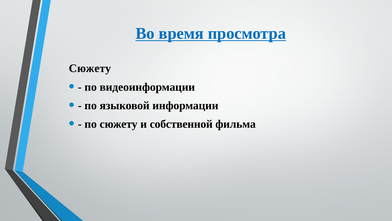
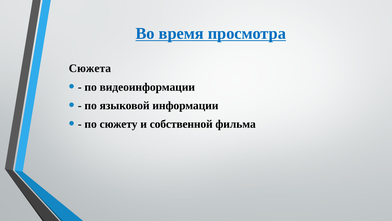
Сюжету at (90, 68): Сюжету -> Сюжета
